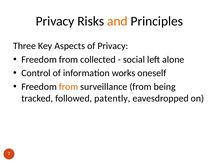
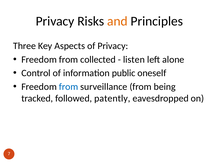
social: social -> listen
works: works -> public
from at (69, 87) colour: orange -> blue
